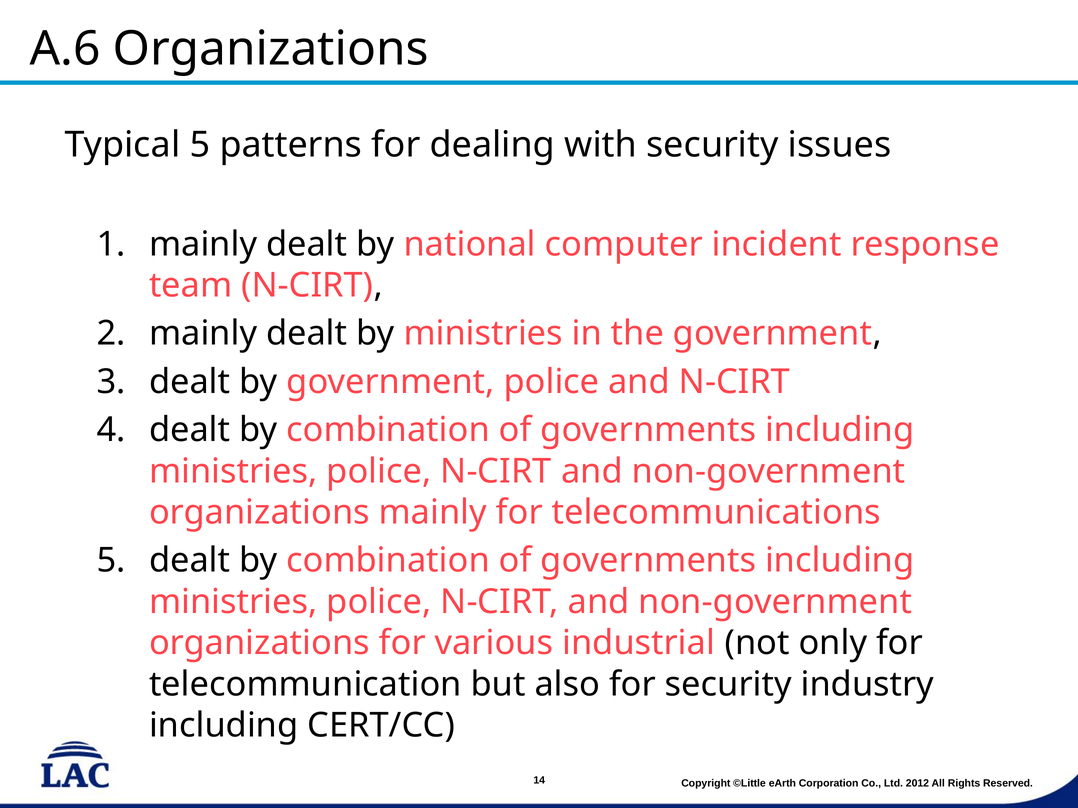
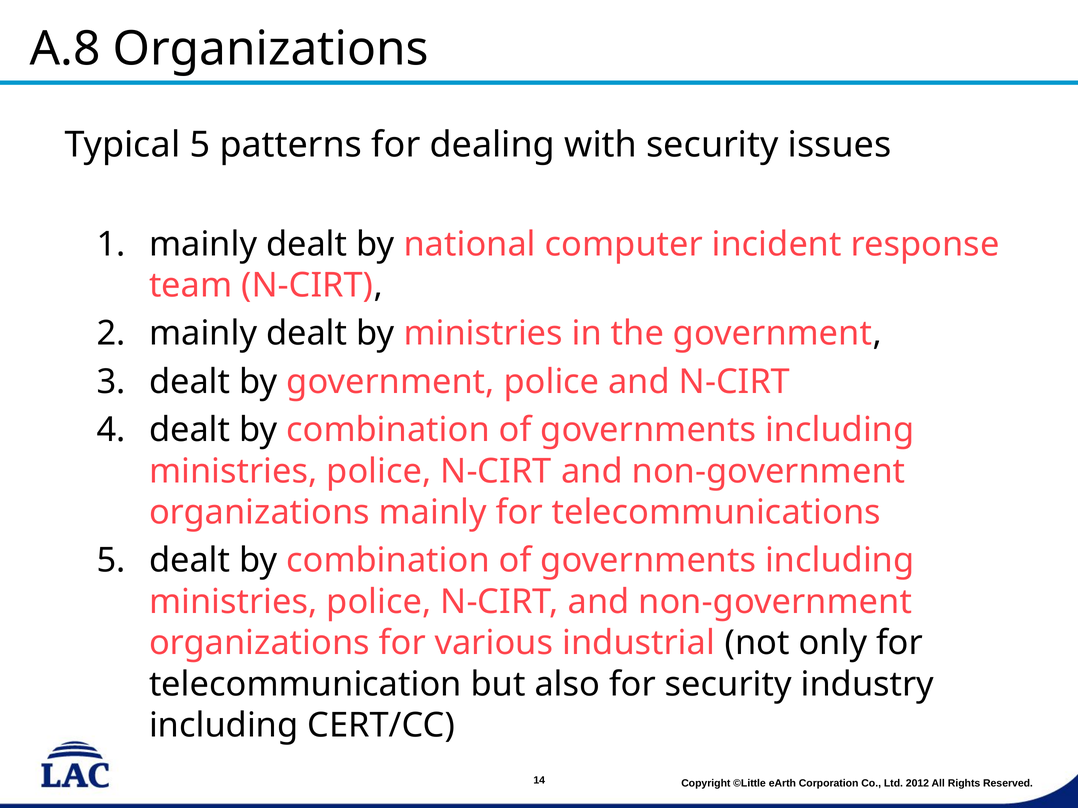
A.6: A.6 -> A.8
